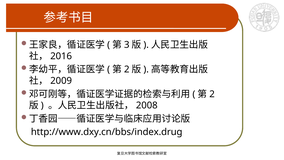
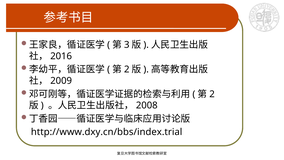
http://www.dxy.cn/bbs/index.drug: http://www.dxy.cn/bbs/index.drug -> http://www.dxy.cn/bbs/index.trial
